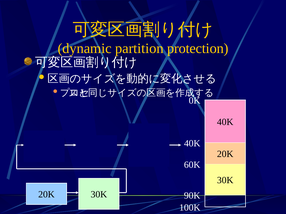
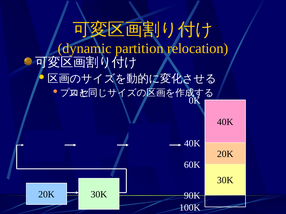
protection: protection -> relocation
